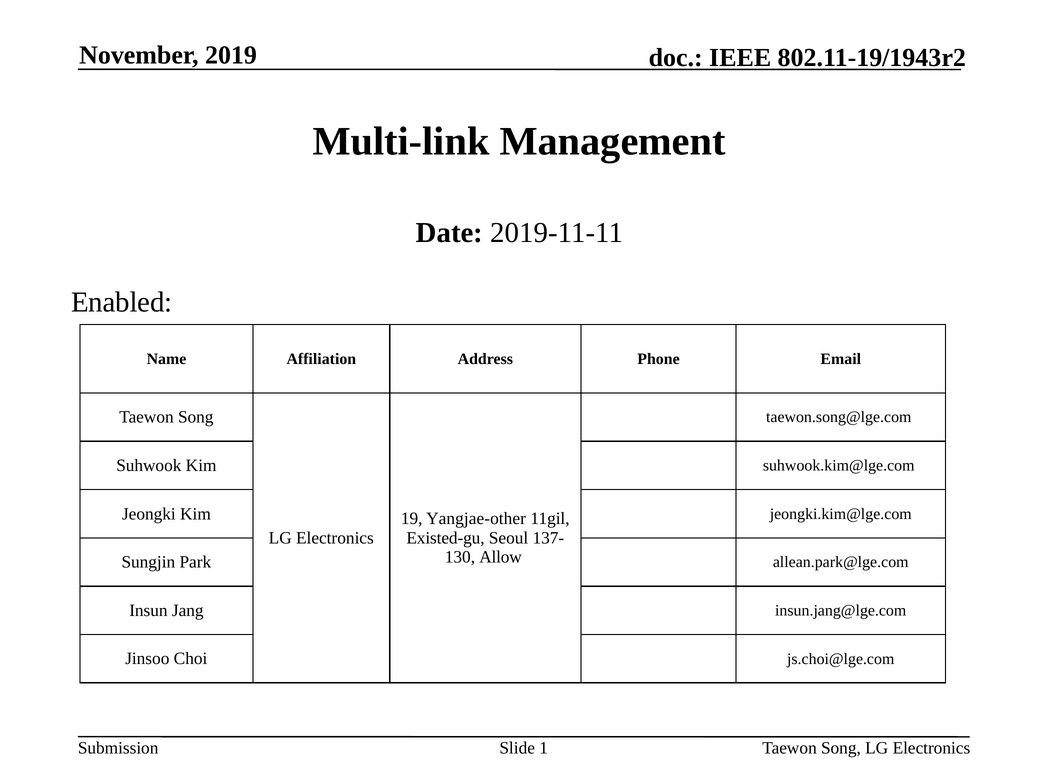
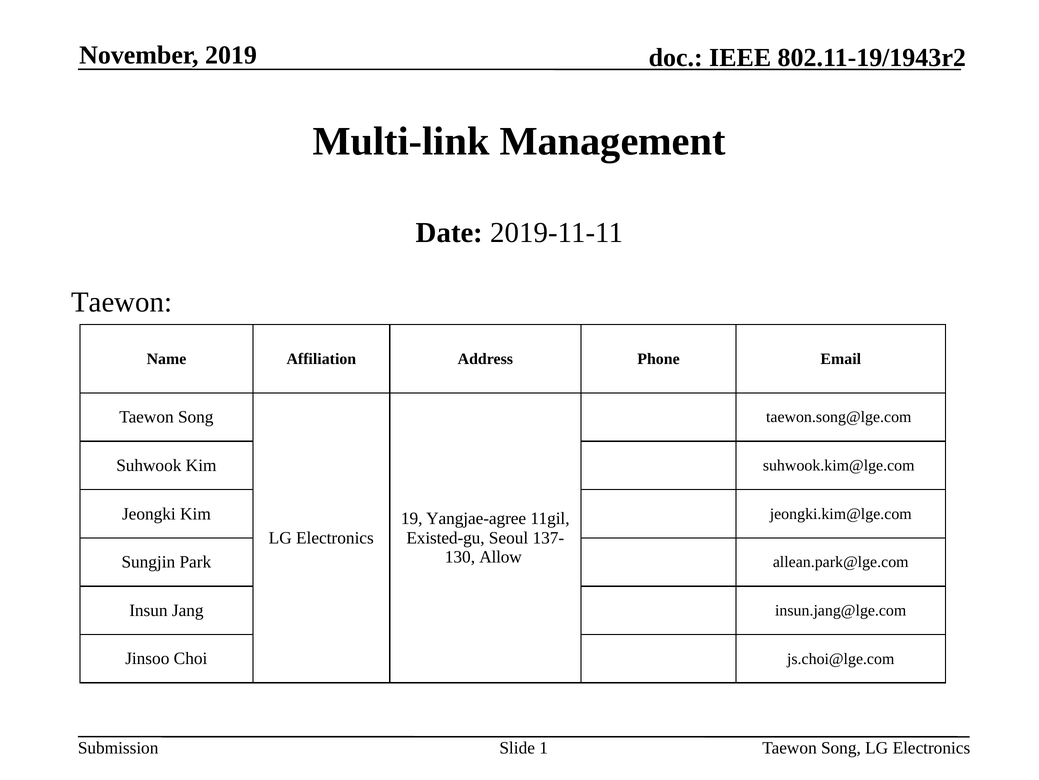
Enabled at (122, 302): Enabled -> Taewon
Yangjae-other: Yangjae-other -> Yangjae-agree
